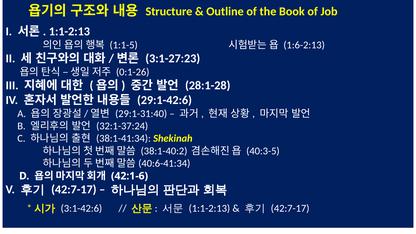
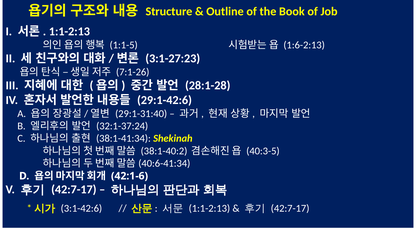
0:1-26: 0:1-26 -> 7:1-26
